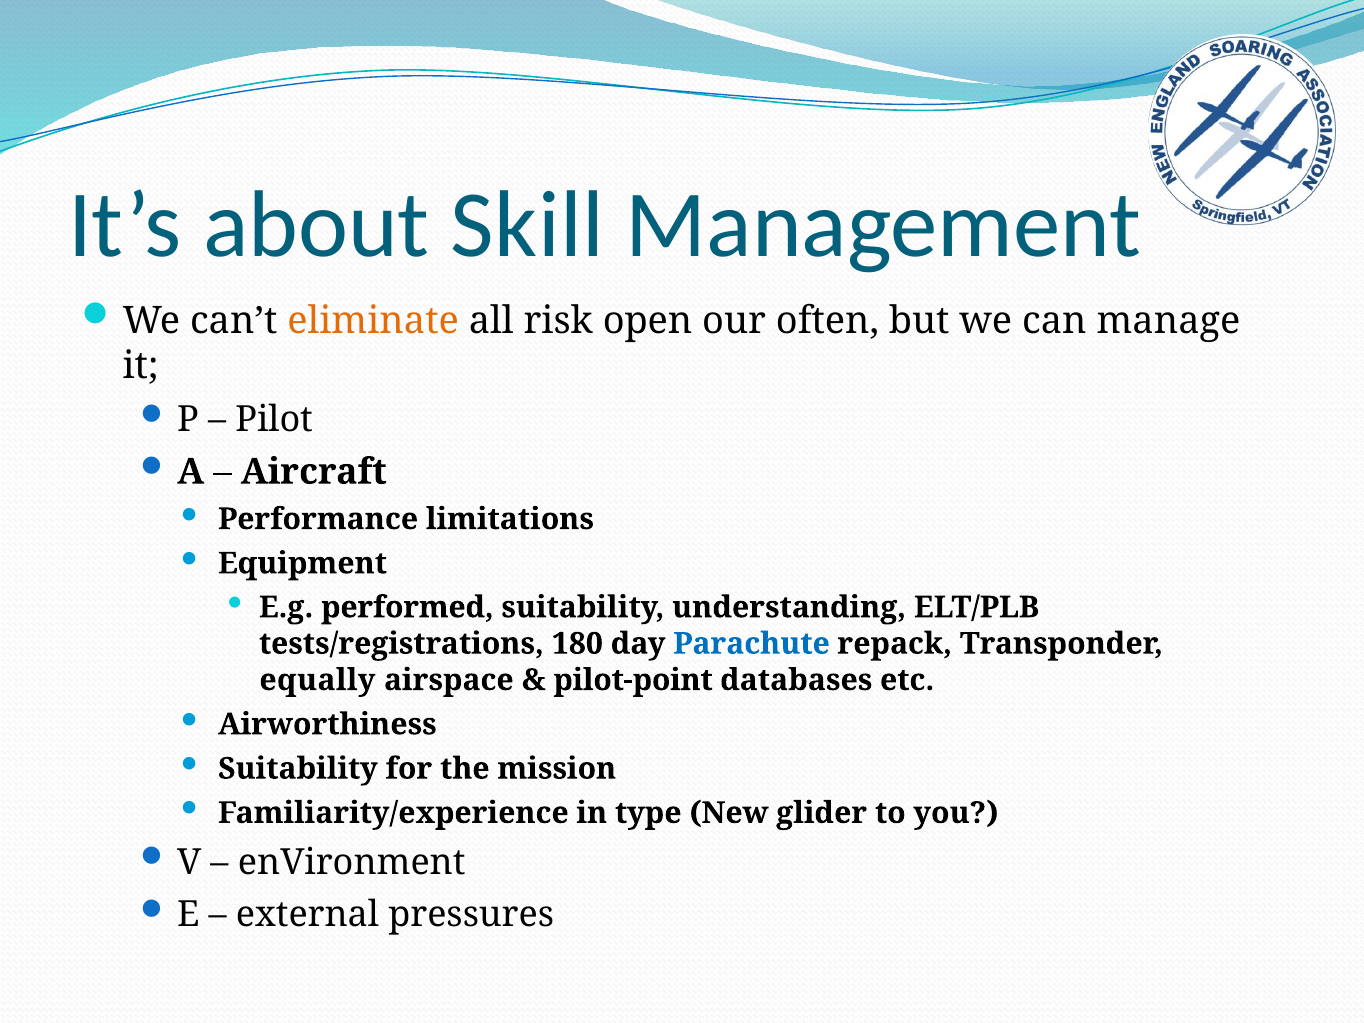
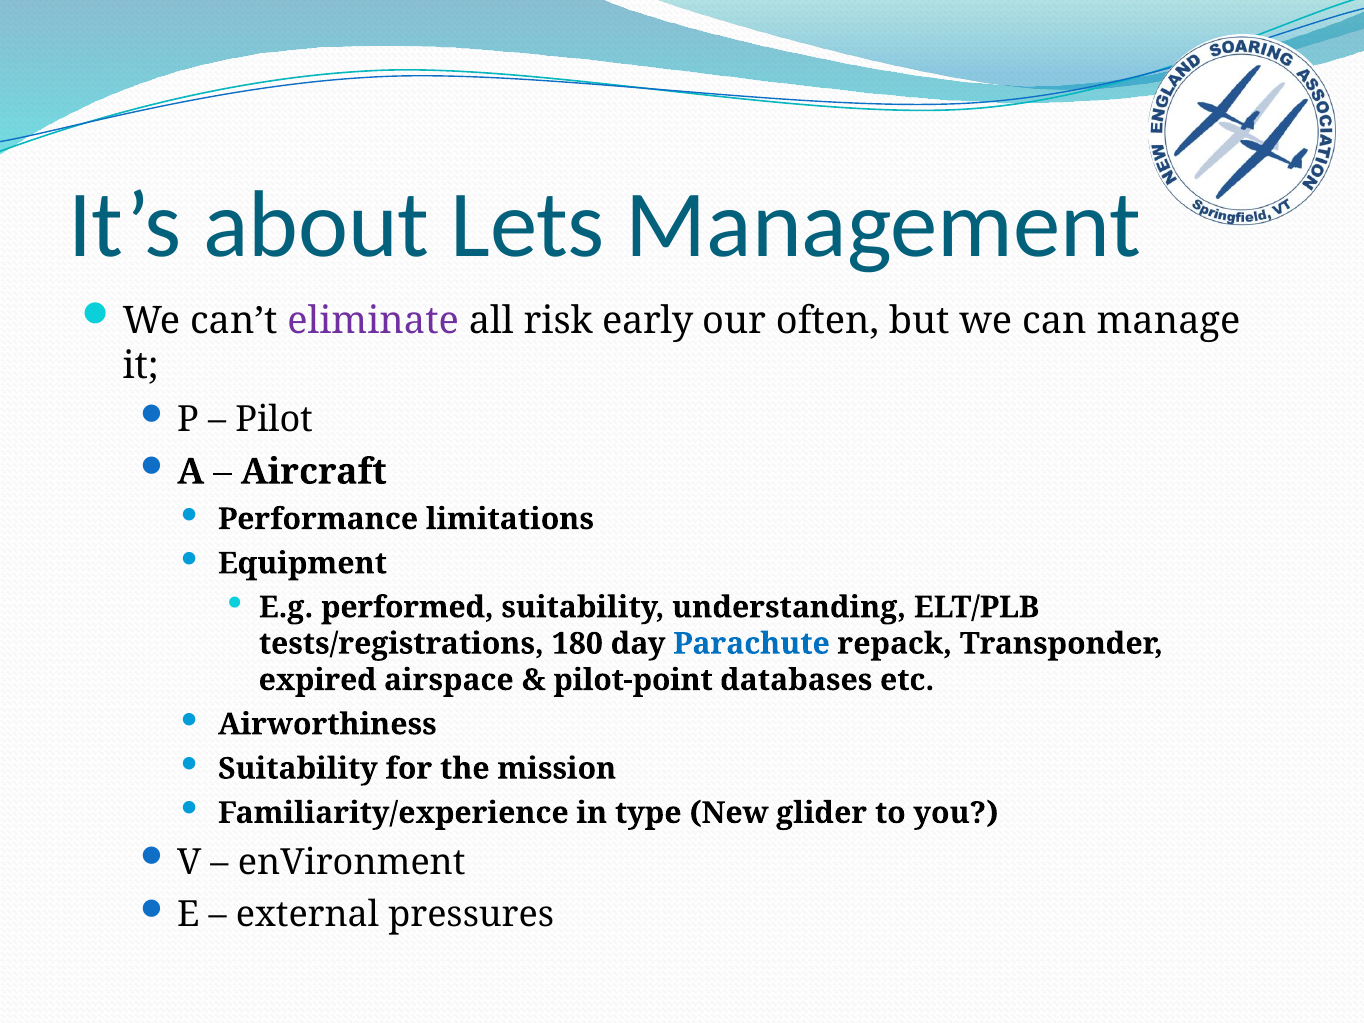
Skill: Skill -> Lets
eliminate colour: orange -> purple
open: open -> early
equally: equally -> expired
